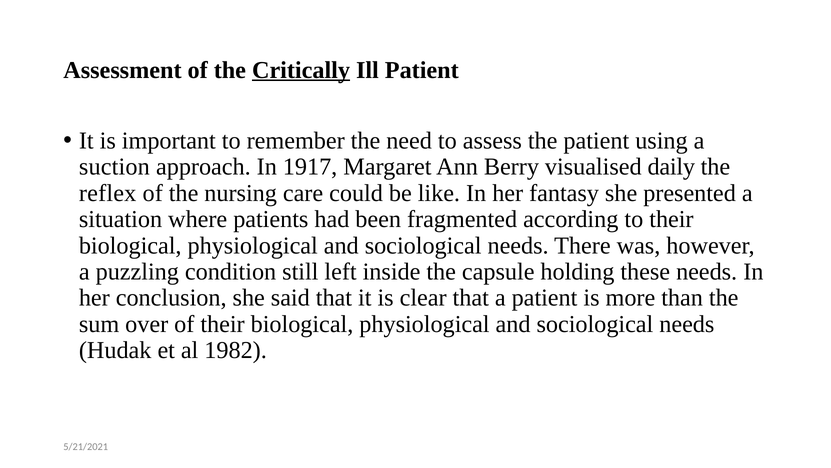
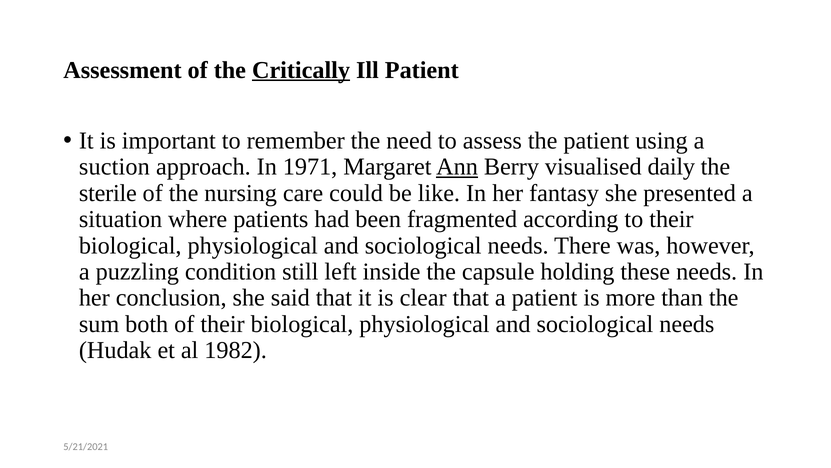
1917: 1917 -> 1971
Ann underline: none -> present
reflex: reflex -> sterile
over: over -> both
